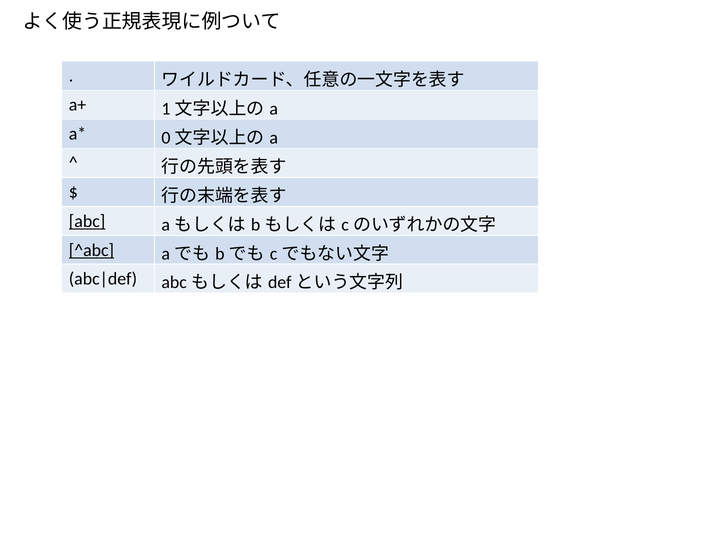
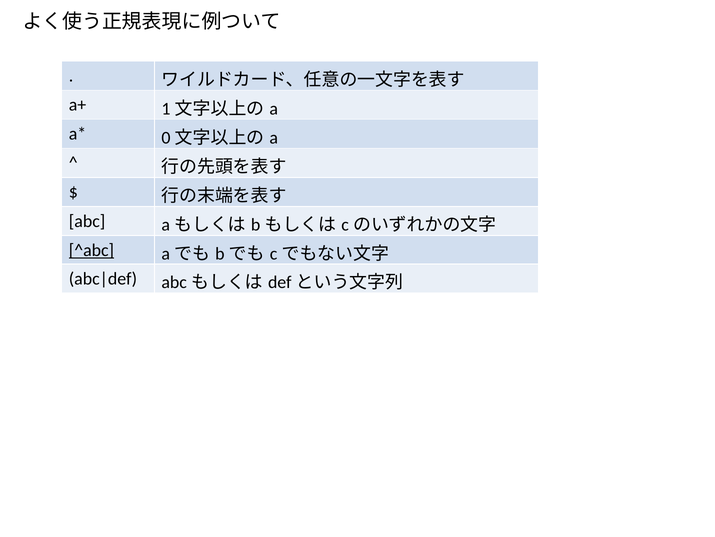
abc underline: present -> none
